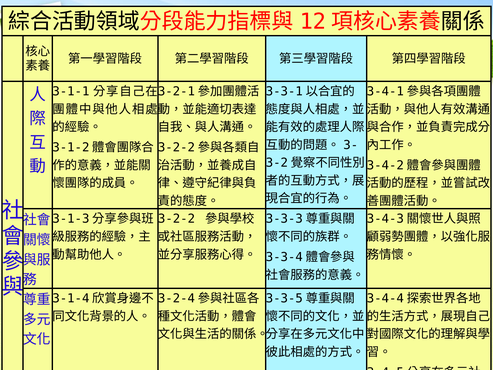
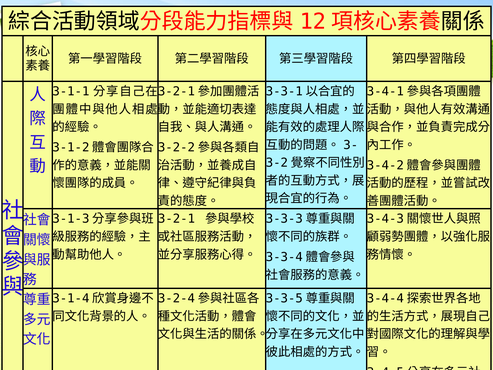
3-2-2: 3-2-2 -> 3-2-1
